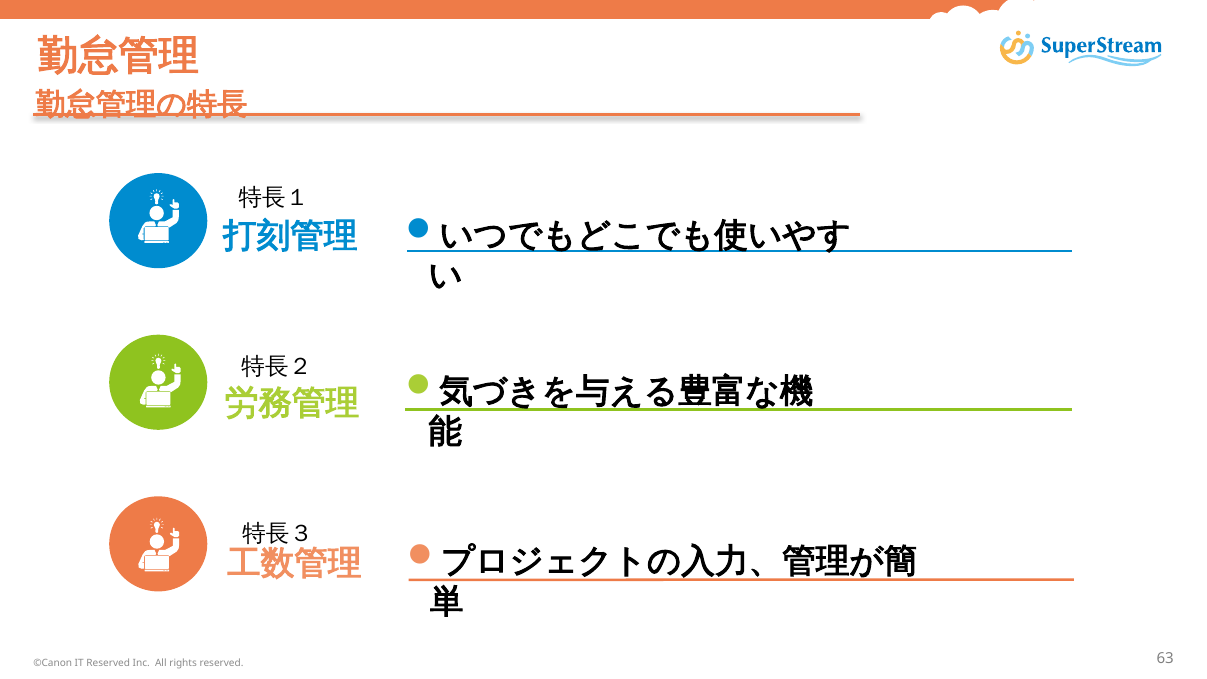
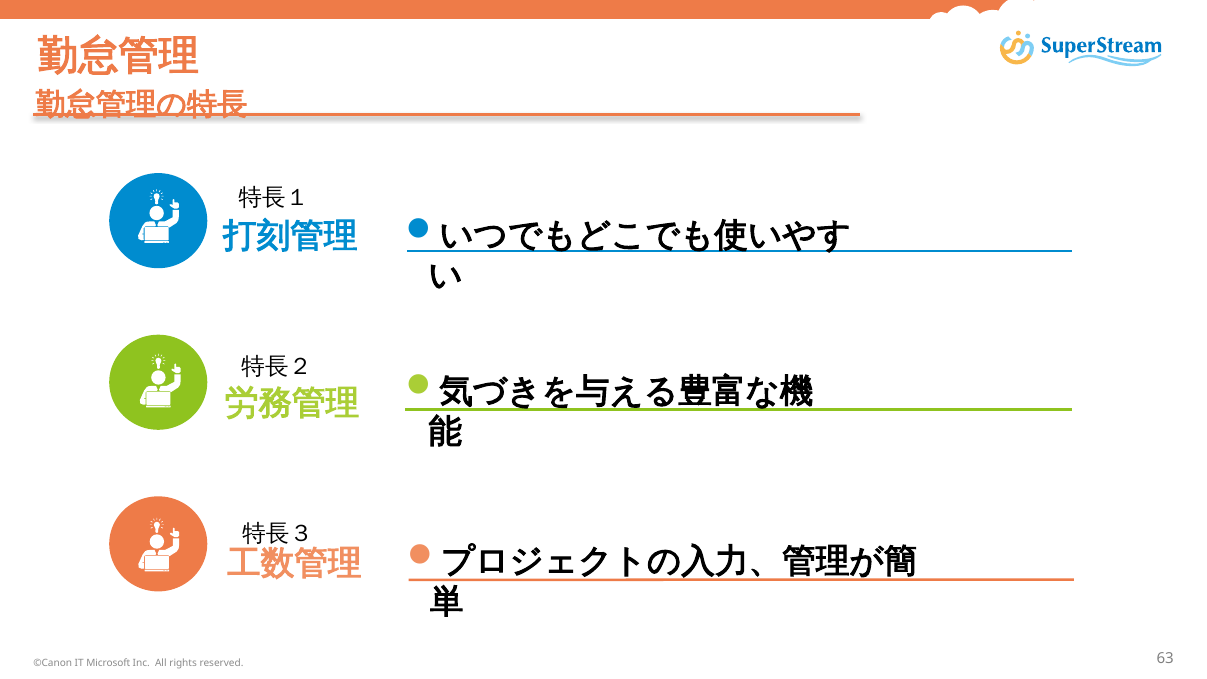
IT Reserved: Reserved -> Microsoft
